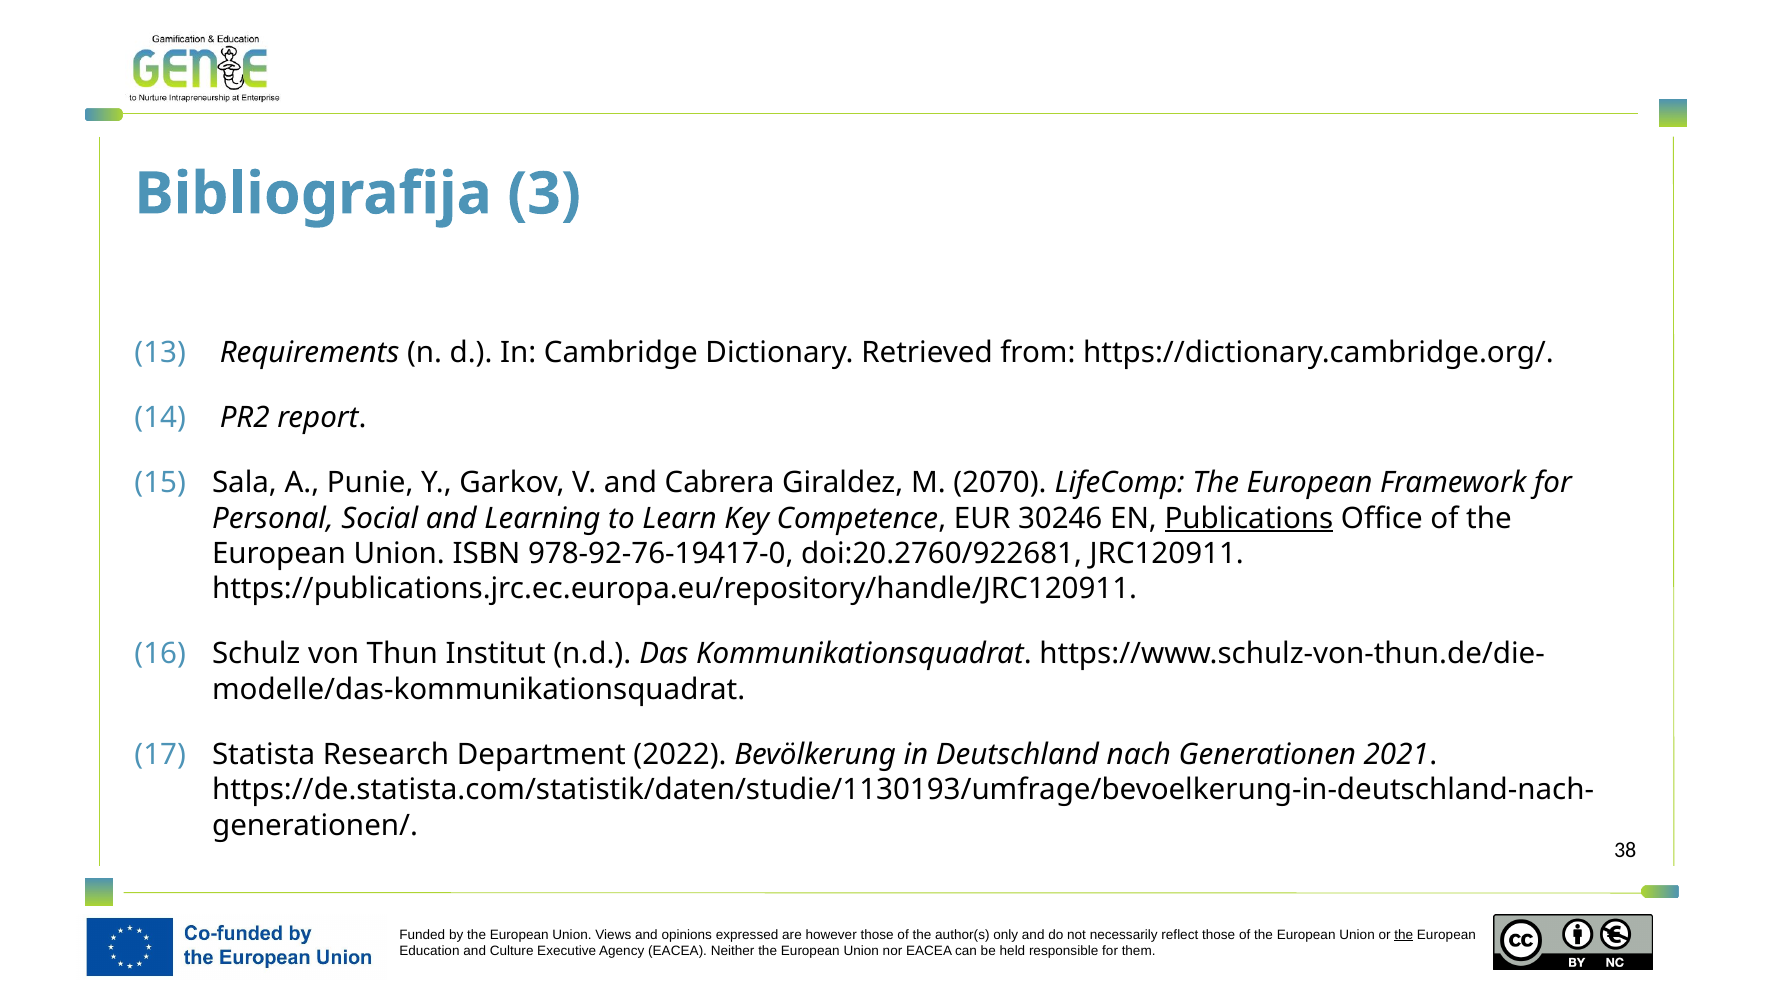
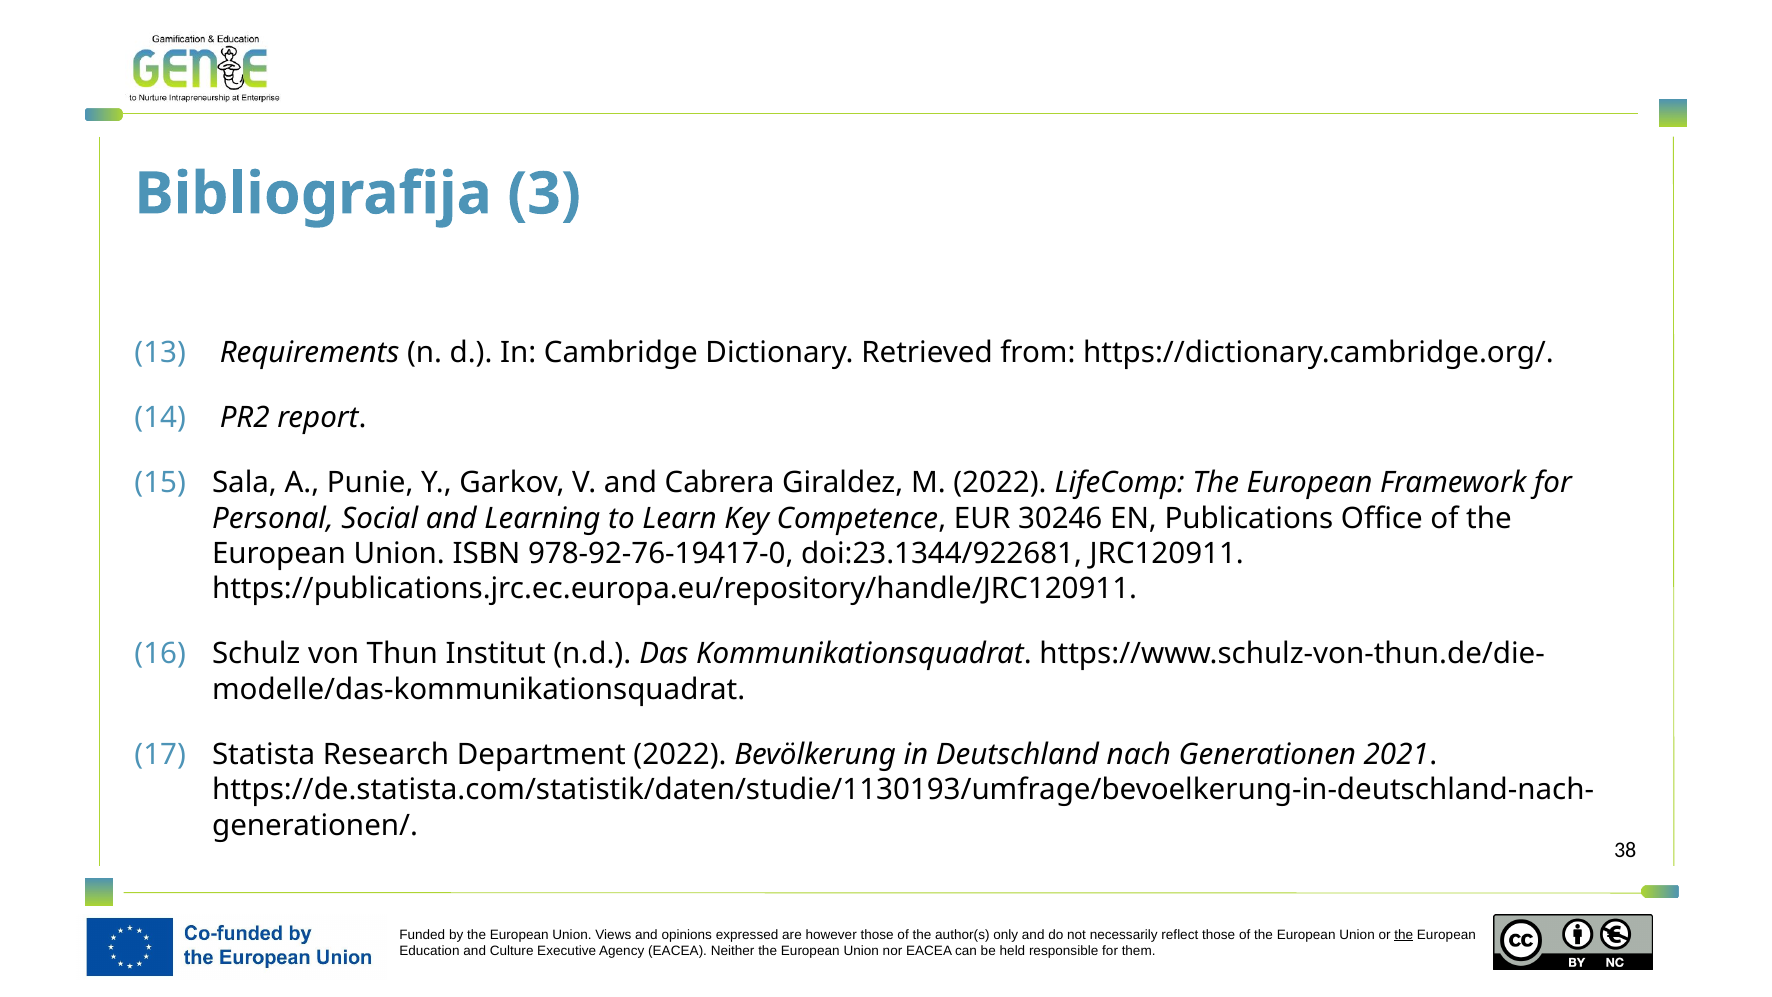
M 2070: 2070 -> 2022
Publications underline: present -> none
doi:20.2760/922681: doi:20.2760/922681 -> doi:23.1344/922681
